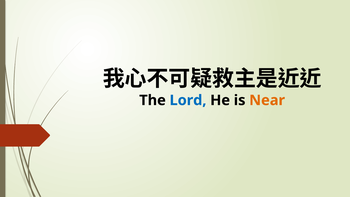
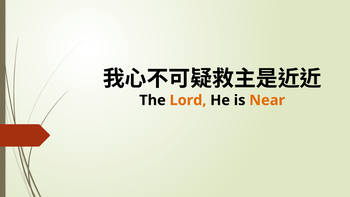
Lord colour: blue -> orange
